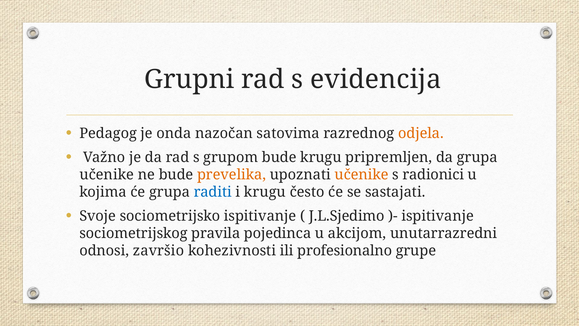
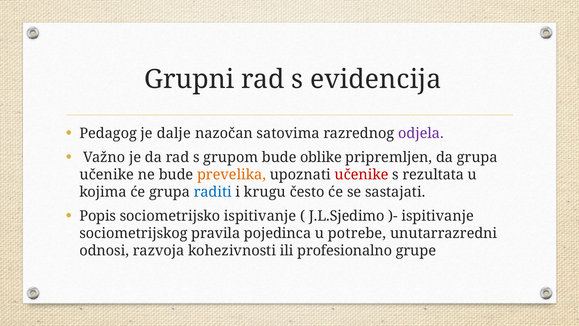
onda: onda -> dalje
odjela colour: orange -> purple
bude krugu: krugu -> oblike
učenike at (362, 175) colour: orange -> red
radionici: radionici -> rezultata
Svoje: Svoje -> Popis
akcijom: akcijom -> potrebe
završio: završio -> razvoja
